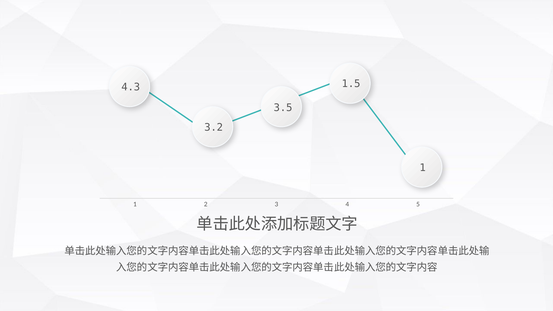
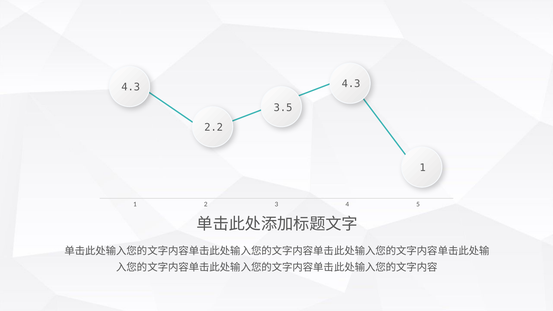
4.3 1.5: 1.5 -> 4.3
3.2: 3.2 -> 2.2
